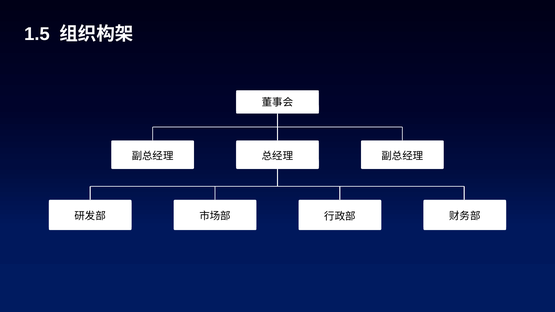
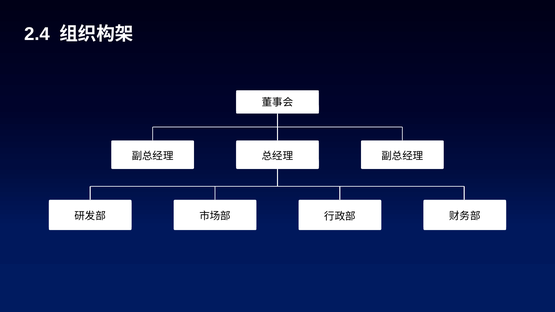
1.5: 1.5 -> 2.4
